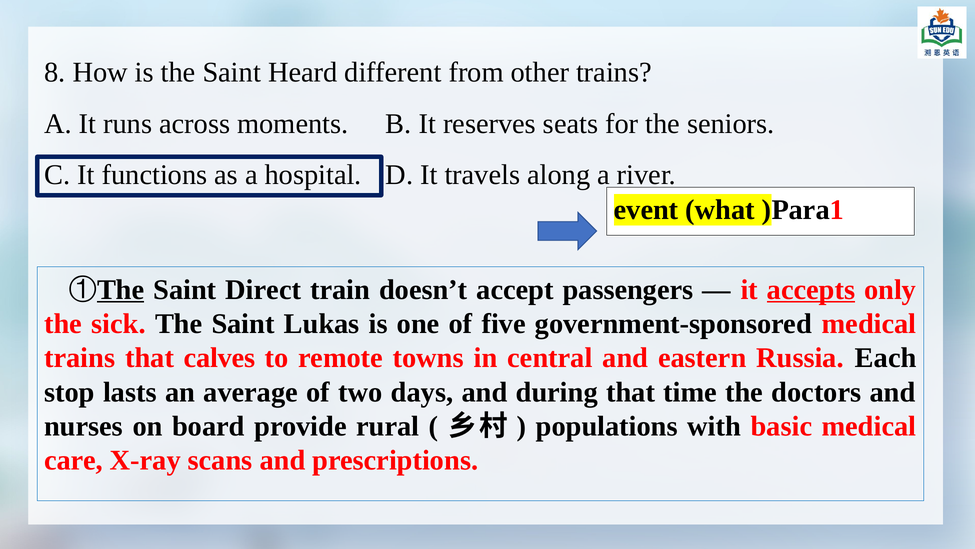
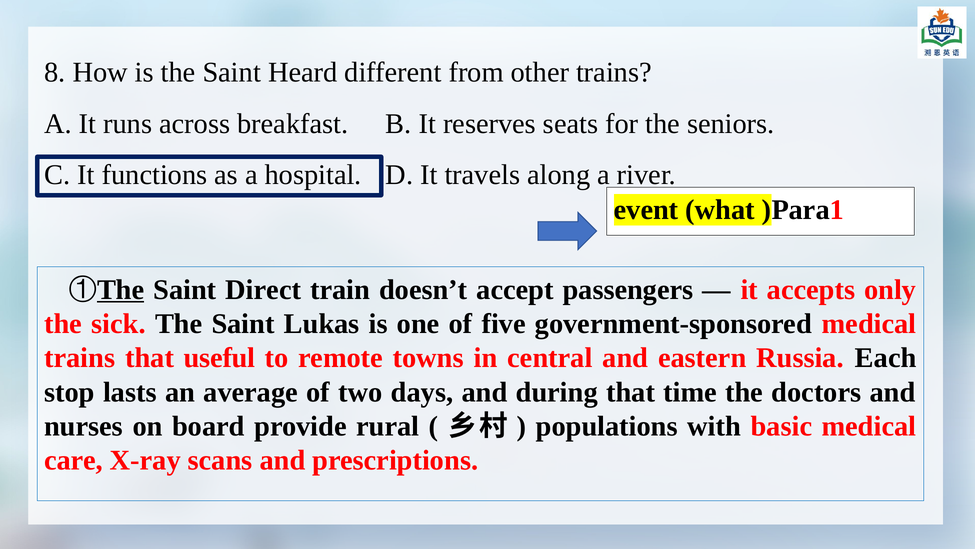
moments: moments -> breakfast
accepts underline: present -> none
calves: calves -> useful
